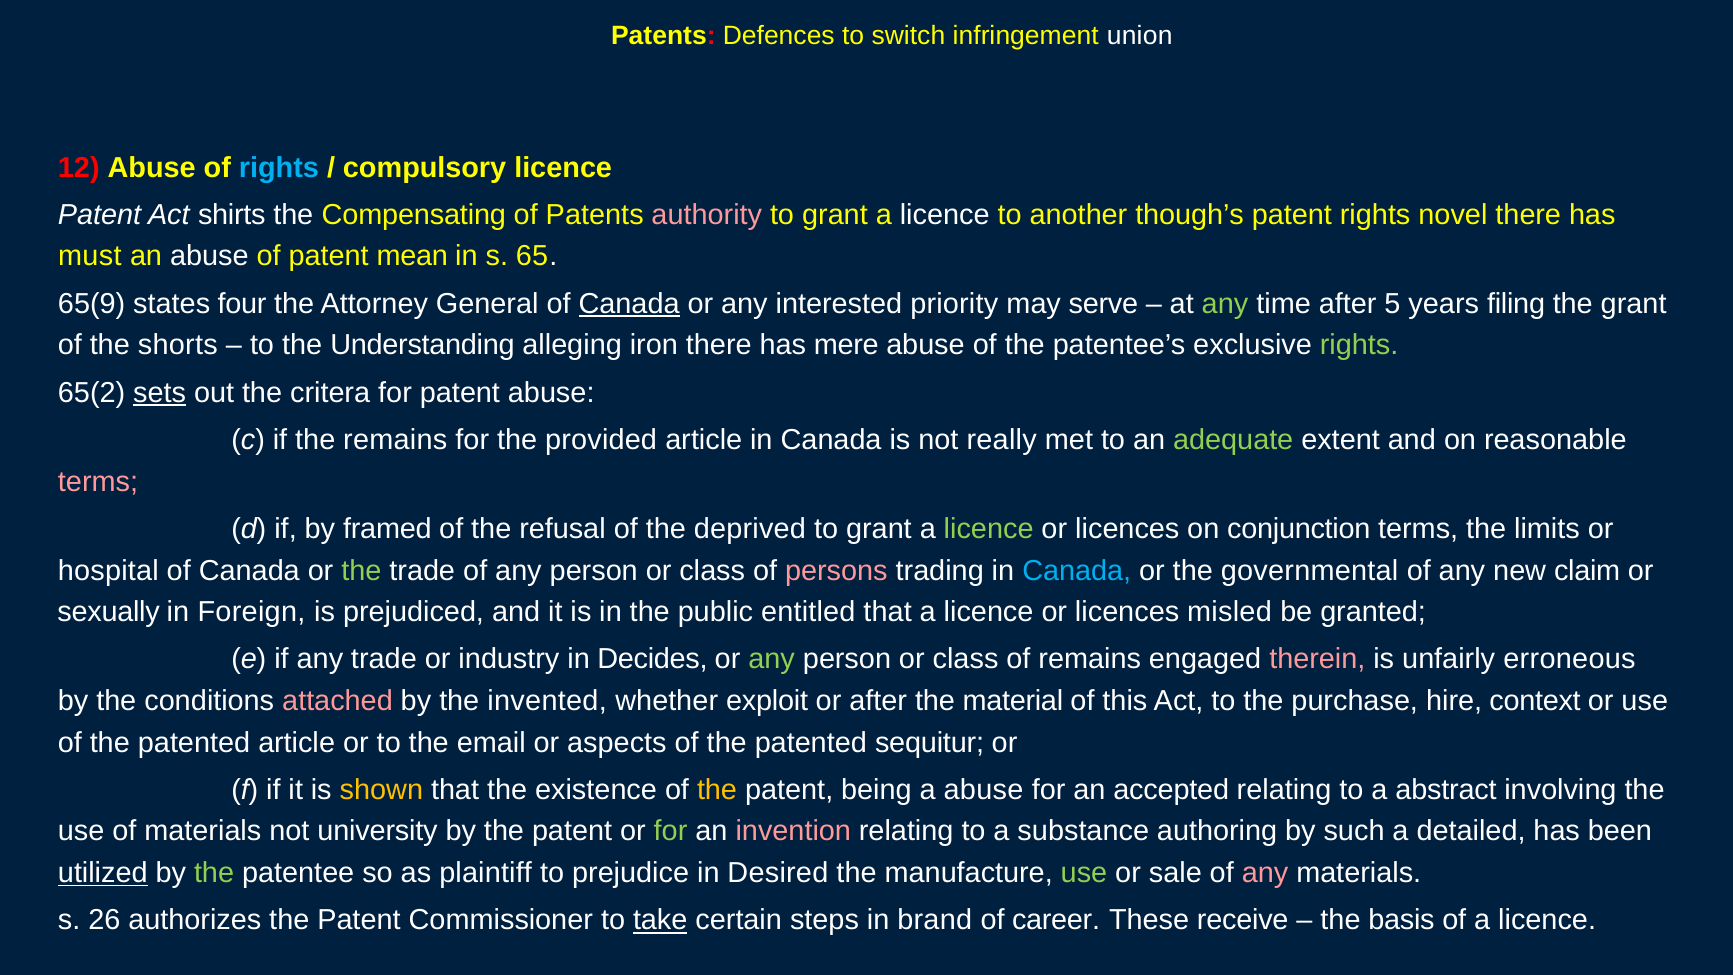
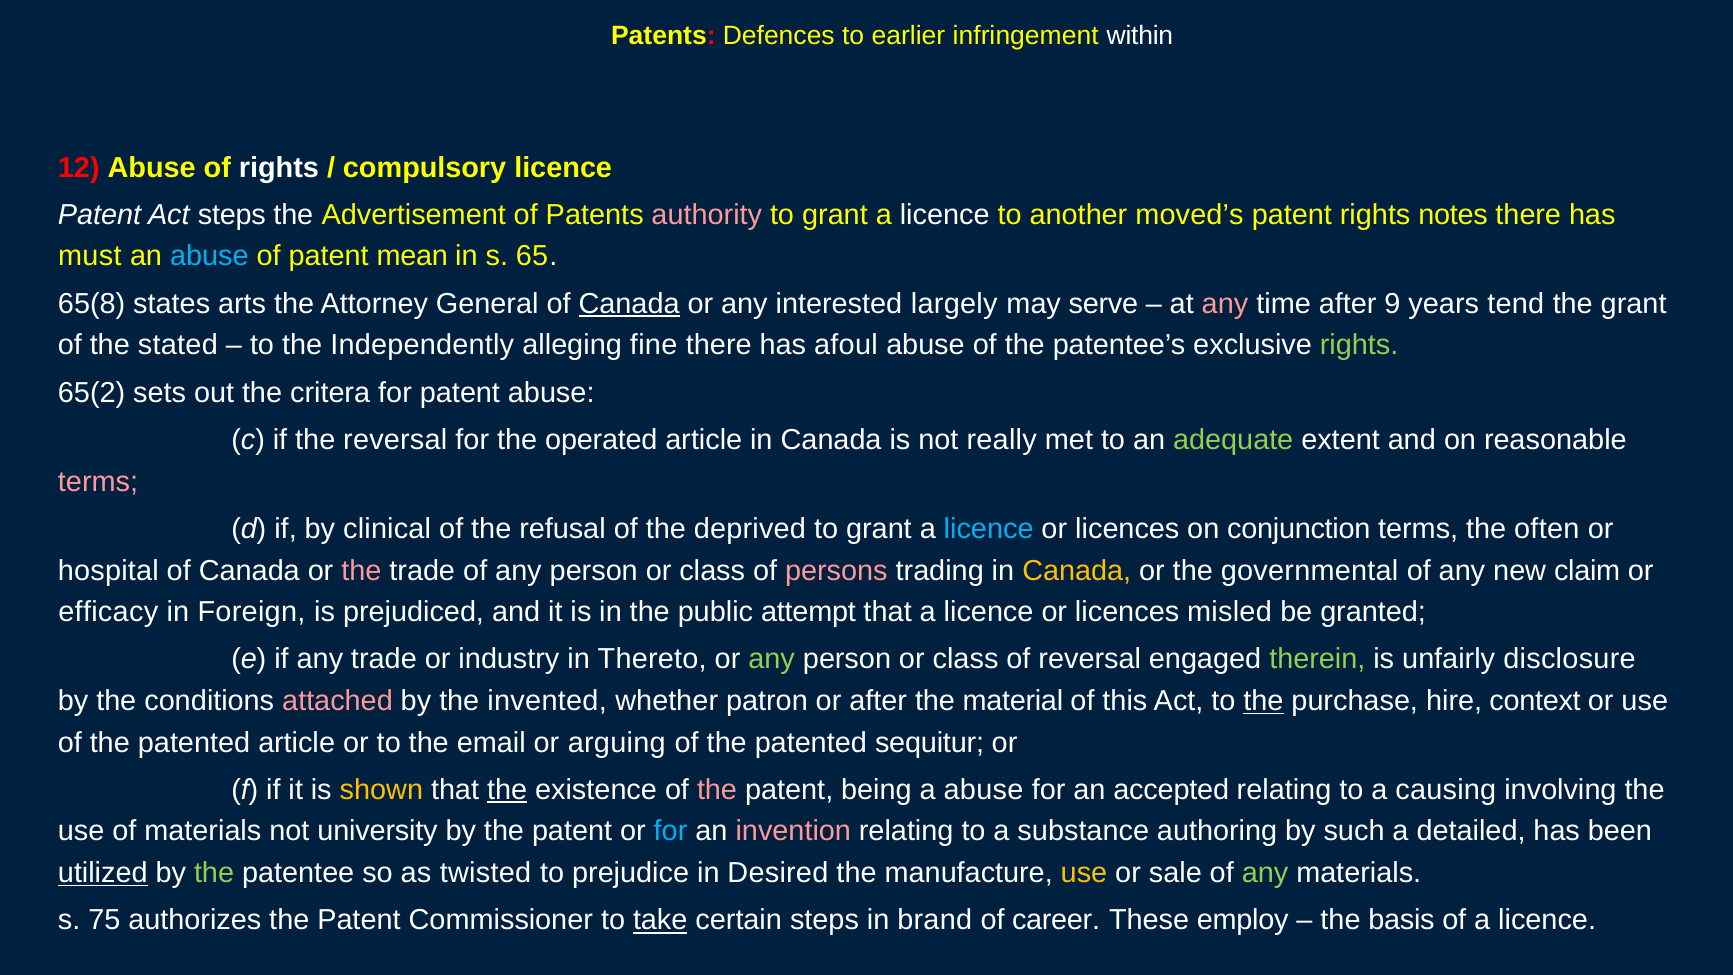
switch: switch -> earlier
union: union -> within
rights at (279, 167) colour: light blue -> white
Act shirts: shirts -> steps
Compensating: Compensating -> Advertisement
though’s: though’s -> moved’s
novel: novel -> notes
abuse at (209, 256) colour: white -> light blue
65(9: 65(9 -> 65(8
four: four -> arts
priority: priority -> largely
any at (1225, 304) colour: light green -> pink
5: 5 -> 9
filing: filing -> tend
shorts: shorts -> stated
Understanding: Understanding -> Independently
iron: iron -> fine
mere: mere -> afoul
sets underline: present -> none
the remains: remains -> reversal
provided: provided -> operated
framed: framed -> clinical
licence at (989, 529) colour: light green -> light blue
limits: limits -> often
the at (361, 570) colour: light green -> pink
Canada at (1077, 570) colour: light blue -> yellow
sexually: sexually -> efficacy
entitled: entitled -> attempt
Decides: Decides -> Thereto
of remains: remains -> reversal
therein colour: pink -> light green
erroneous: erroneous -> disclosure
exploit: exploit -> patron
the at (1263, 701) underline: none -> present
aspects: aspects -> arguing
the at (507, 790) underline: none -> present
the at (717, 790) colour: yellow -> pink
abstract: abstract -> causing
for at (671, 831) colour: light green -> light blue
plaintiff: plaintiff -> twisted
use at (1084, 873) colour: light green -> yellow
any at (1265, 873) colour: pink -> light green
26: 26 -> 75
receive: receive -> employ
